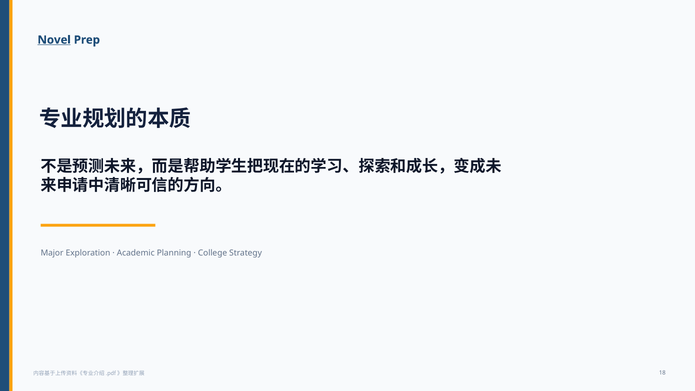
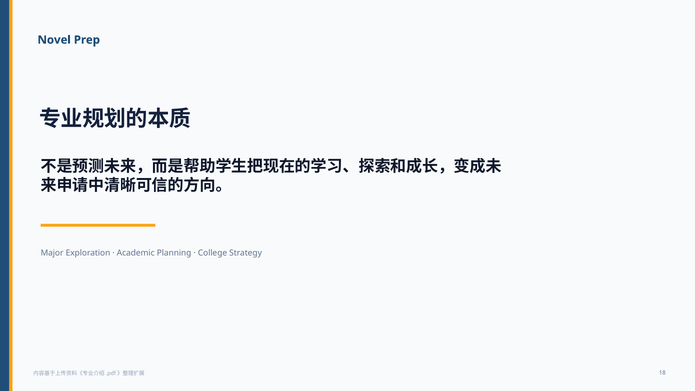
Novel underline: present -> none
